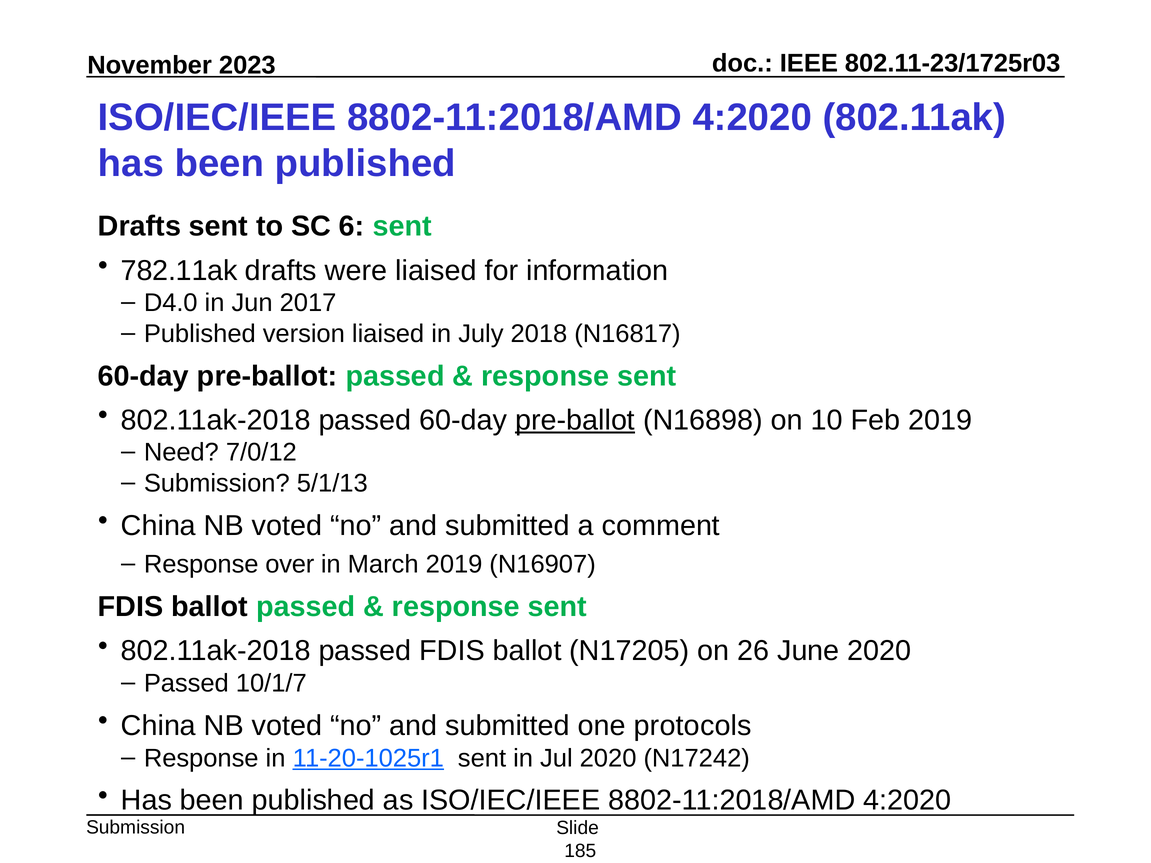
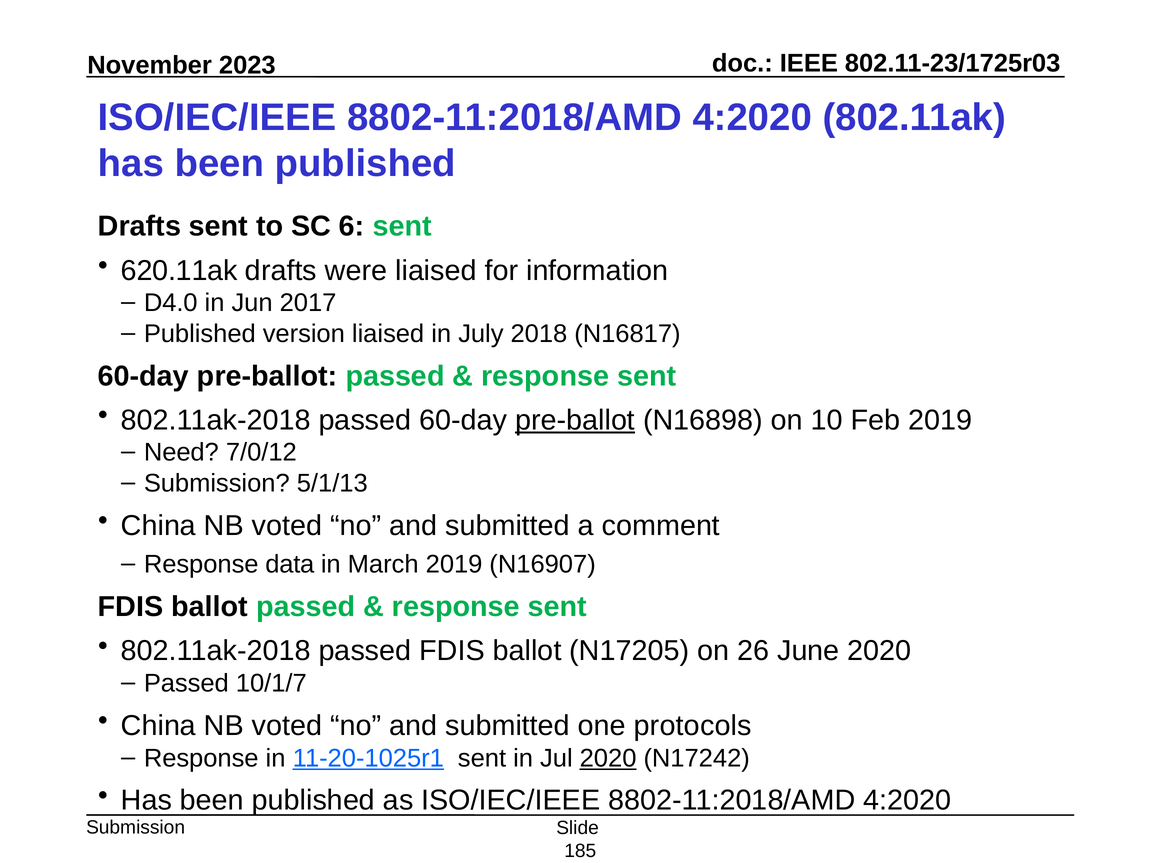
782.11ak: 782.11ak -> 620.11ak
over: over -> data
2020 at (608, 758) underline: none -> present
